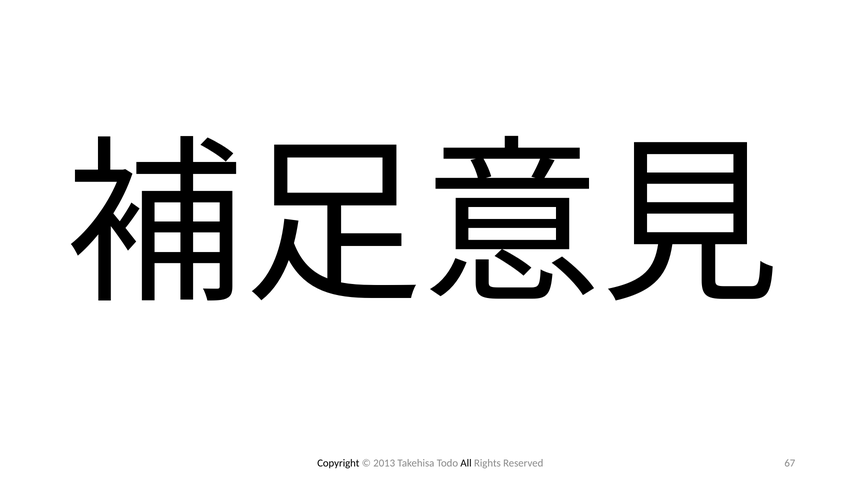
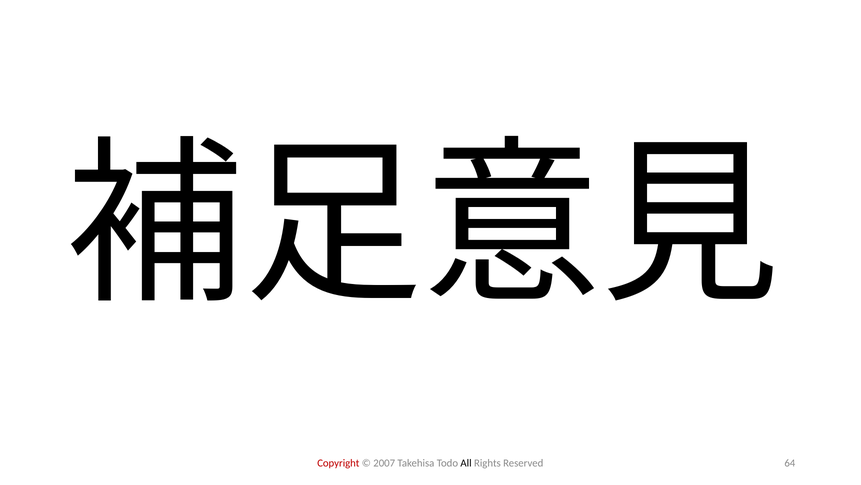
Copyright colour: black -> red
2013: 2013 -> 2007
67: 67 -> 64
